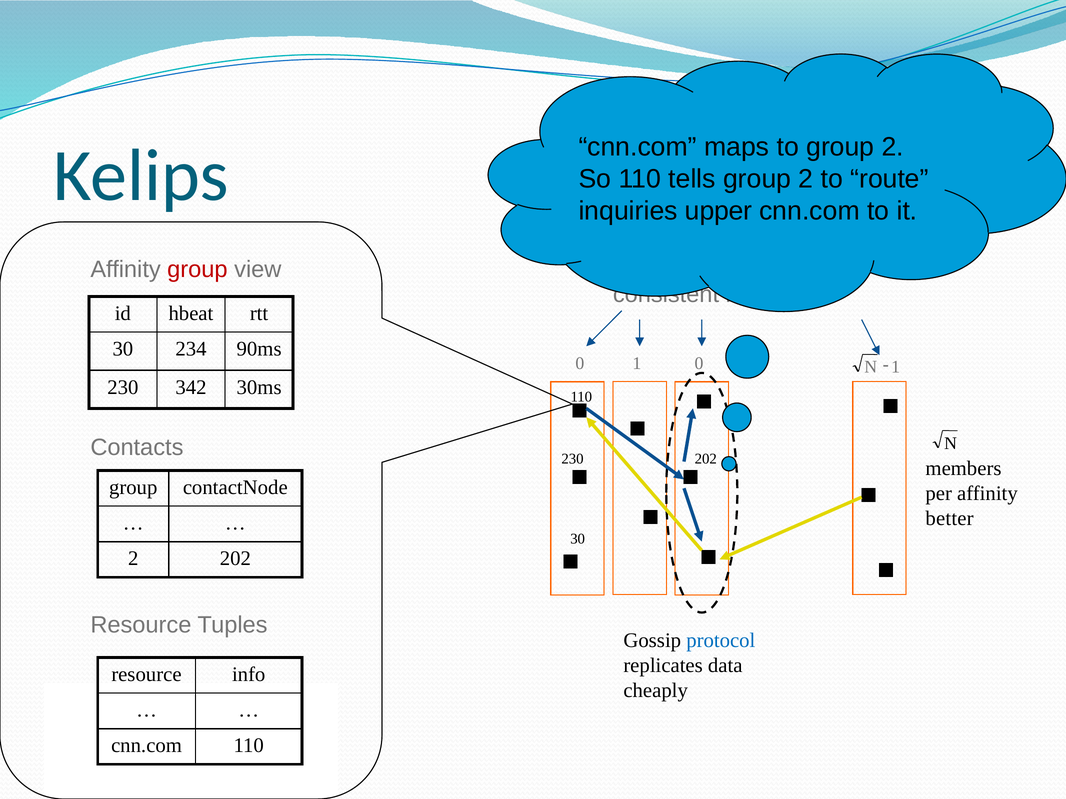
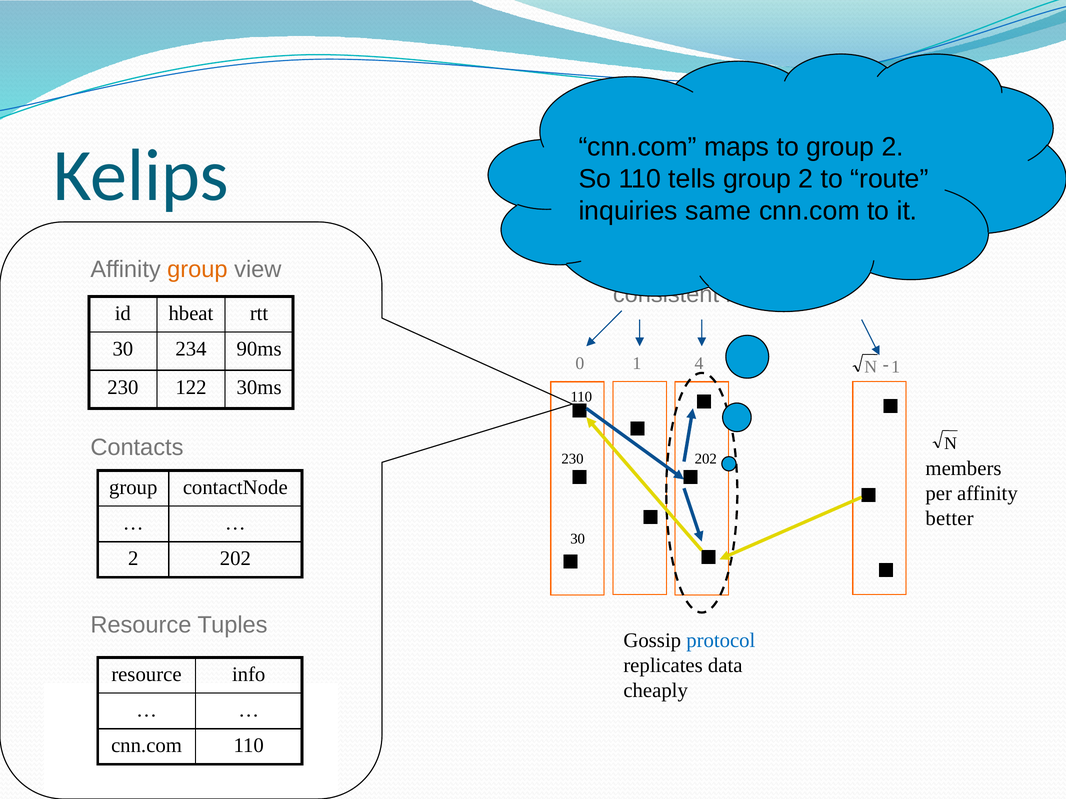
upper: upper -> same
group at (197, 270) colour: red -> orange
1 0: 0 -> 4
342: 342 -> 122
